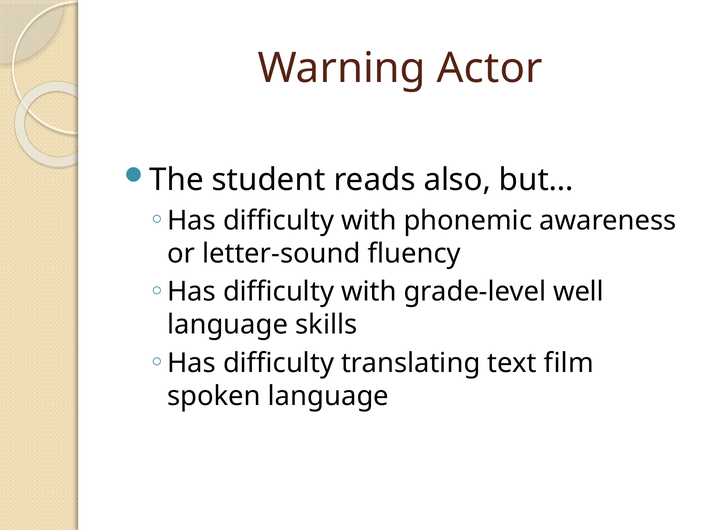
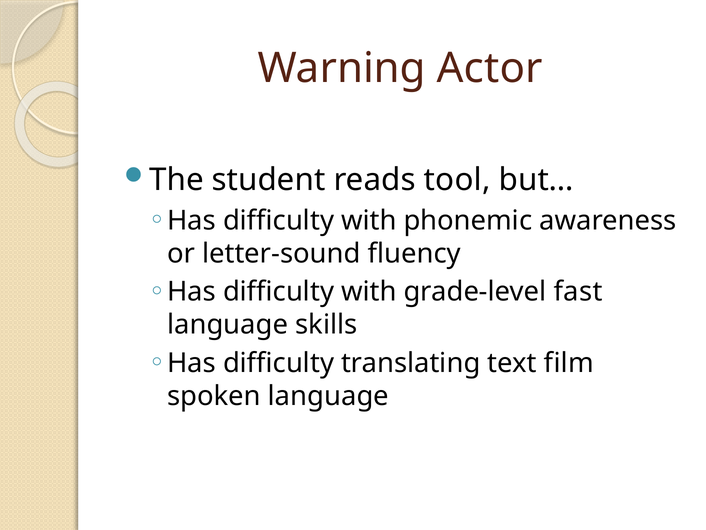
also: also -> tool
well: well -> fast
